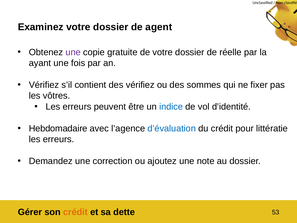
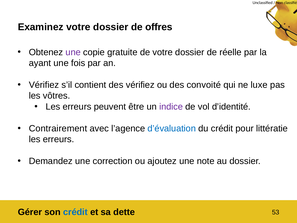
agent: agent -> offres
sommes: sommes -> convoité
fixer: fixer -> luxe
indice colour: blue -> purple
Hebdomadaire: Hebdomadaire -> Contrairement
crédit at (75, 212) colour: orange -> blue
